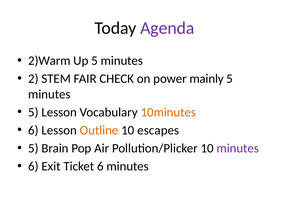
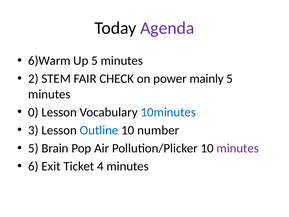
2)Warm: 2)Warm -> 6)Warm
5 at (33, 112): 5 -> 0
10minutes colour: orange -> blue
6 at (33, 130): 6 -> 3
Outline colour: orange -> blue
escapes: escapes -> number
Ticket 6: 6 -> 4
